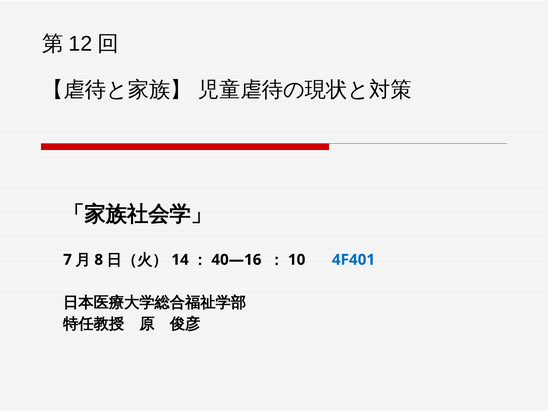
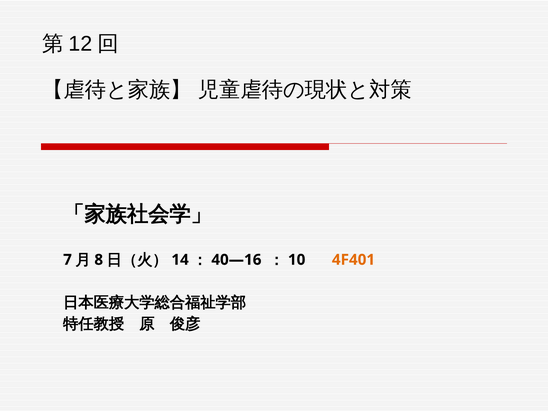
4F401 colour: blue -> orange
